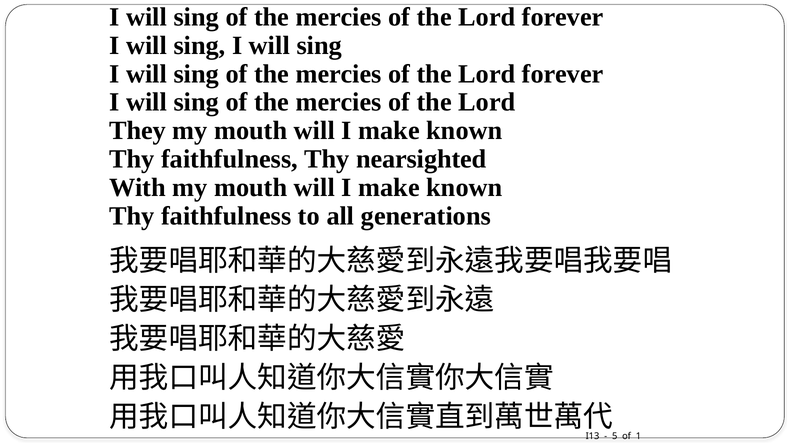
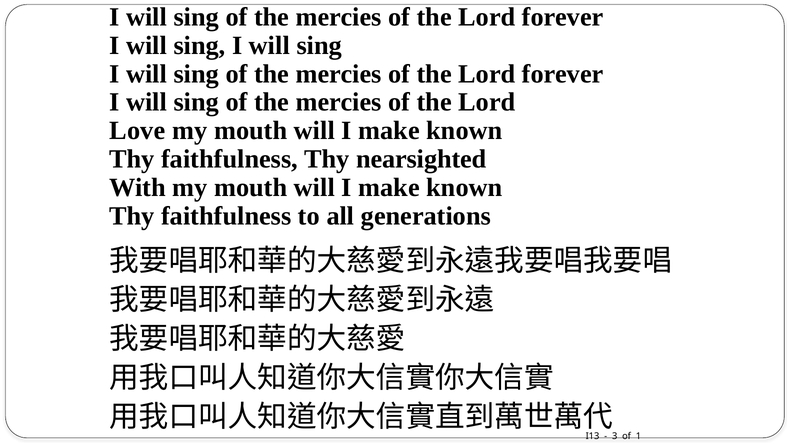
They: They -> Love
5: 5 -> 3
